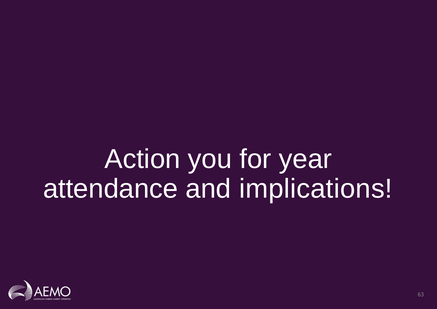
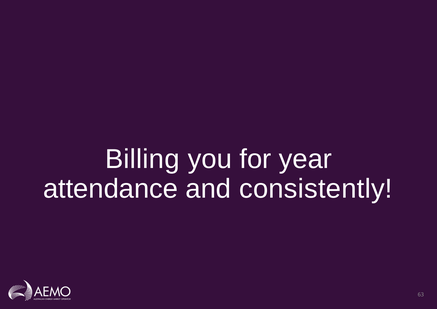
Action: Action -> Billing
implications: implications -> consistently
